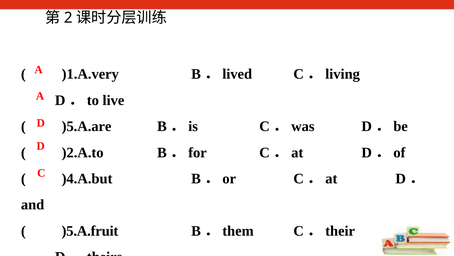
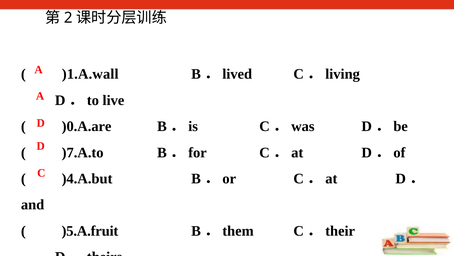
)1.A.very: )1.A.very -> )1.A.wall
)5.A.are: )5.A.are -> )0.A.are
)2.A.to: )2.A.to -> )7.A.to
